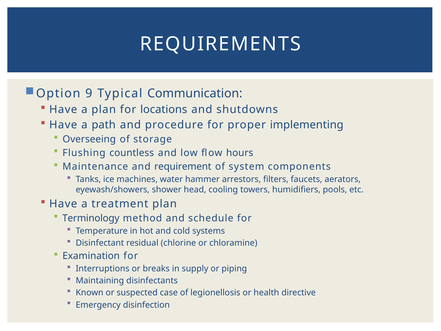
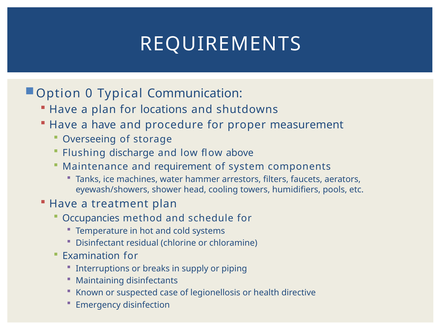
9: 9 -> 0
a path: path -> have
implementing: implementing -> measurement
countless: countless -> discharge
hours: hours -> above
Terminology: Terminology -> Occupancies
